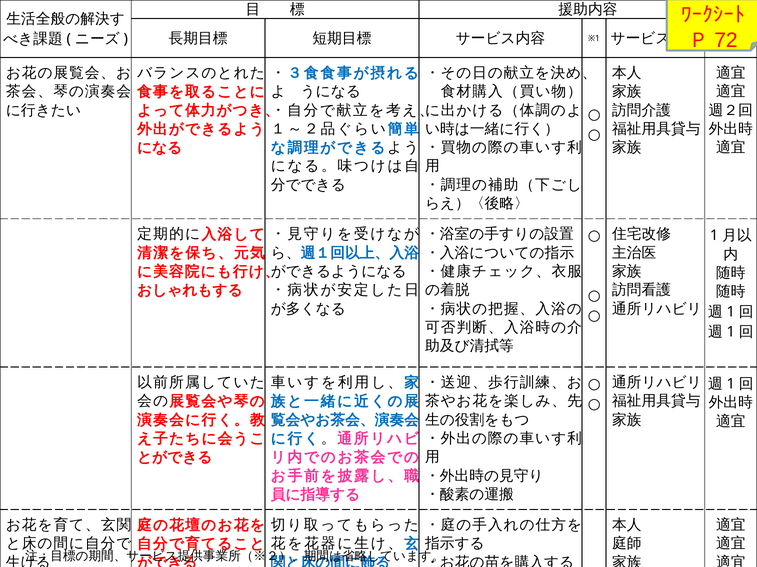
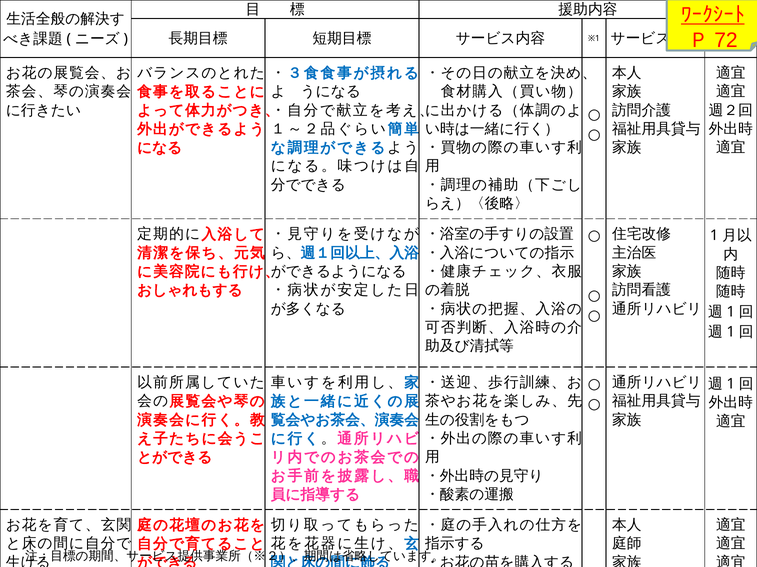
ﾜｰｸｼｰﾄ underline: none -> present
